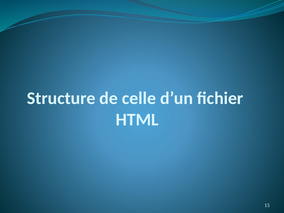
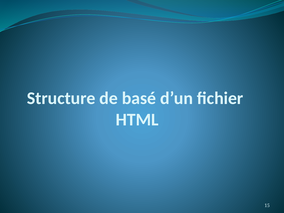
celle: celle -> basé
